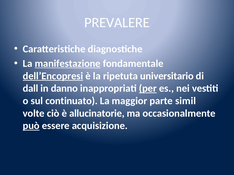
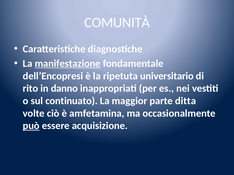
PREVALERE: PREVALERE -> COMUNITÀ
dell’Encopresi underline: present -> none
dall: dall -> rito
per underline: present -> none
simil: simil -> ditta
allucinatorie: allucinatorie -> amfetamina
